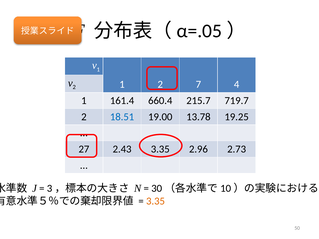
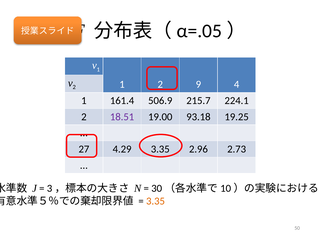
7: 7 -> 9
660.4: 660.4 -> 506.9
719.7: 719.7 -> 224.1
18.51 colour: blue -> purple
13.78: 13.78 -> 93.18
2.43: 2.43 -> 4.29
